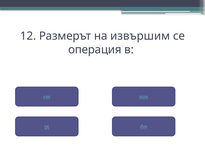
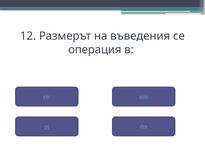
извършим: извършим -> въведения
